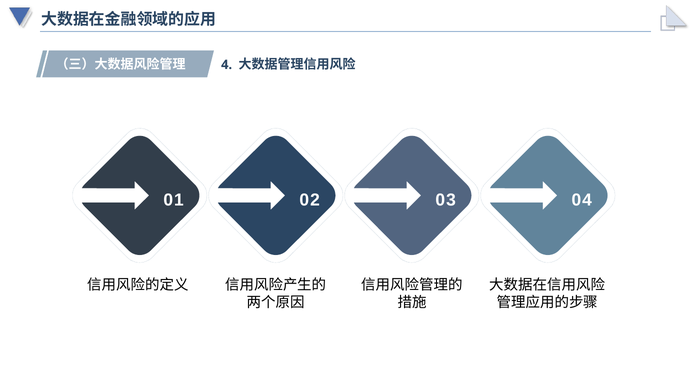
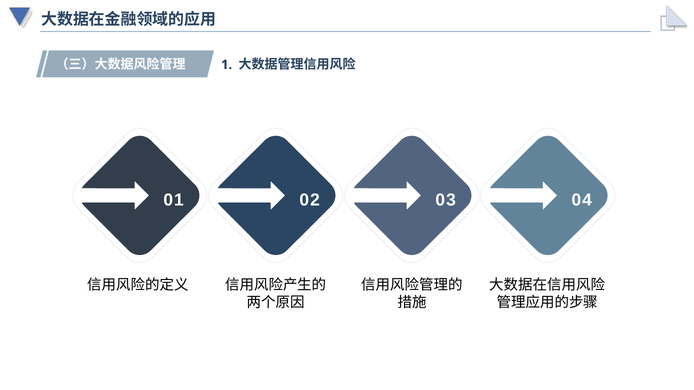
4: 4 -> 1
